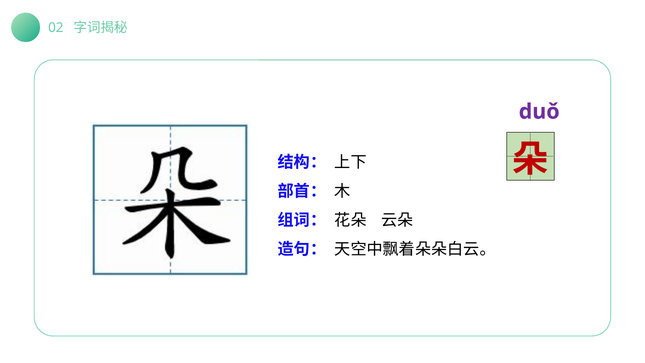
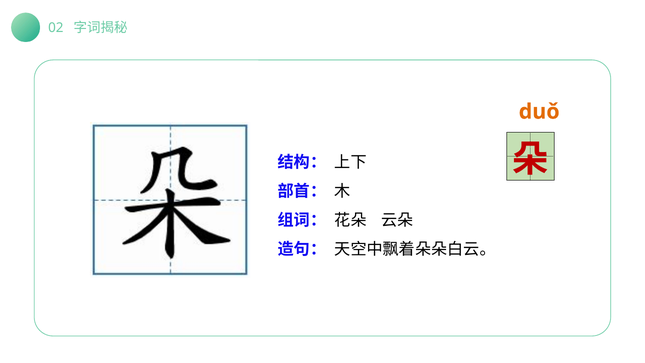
duǒ colour: purple -> orange
